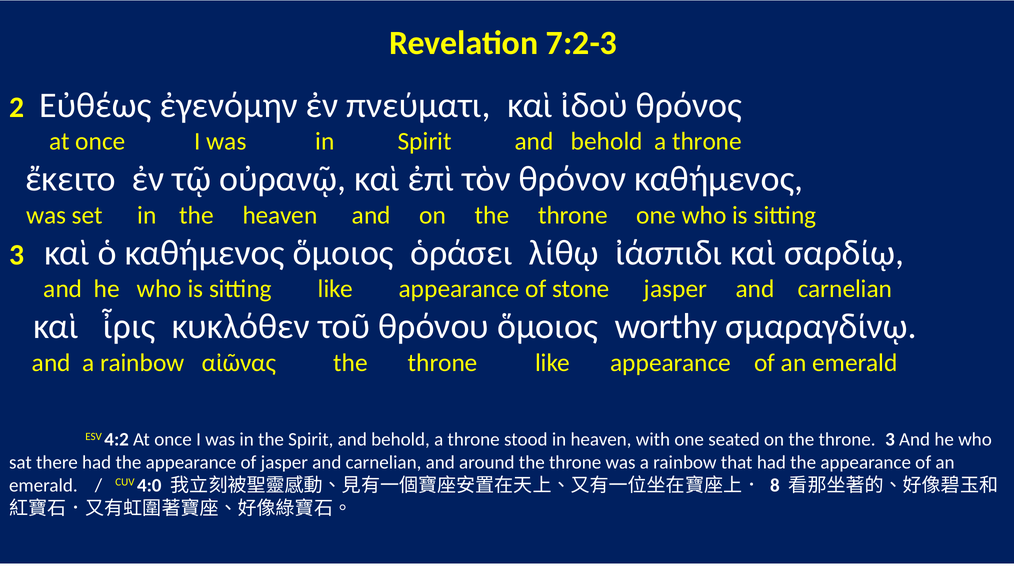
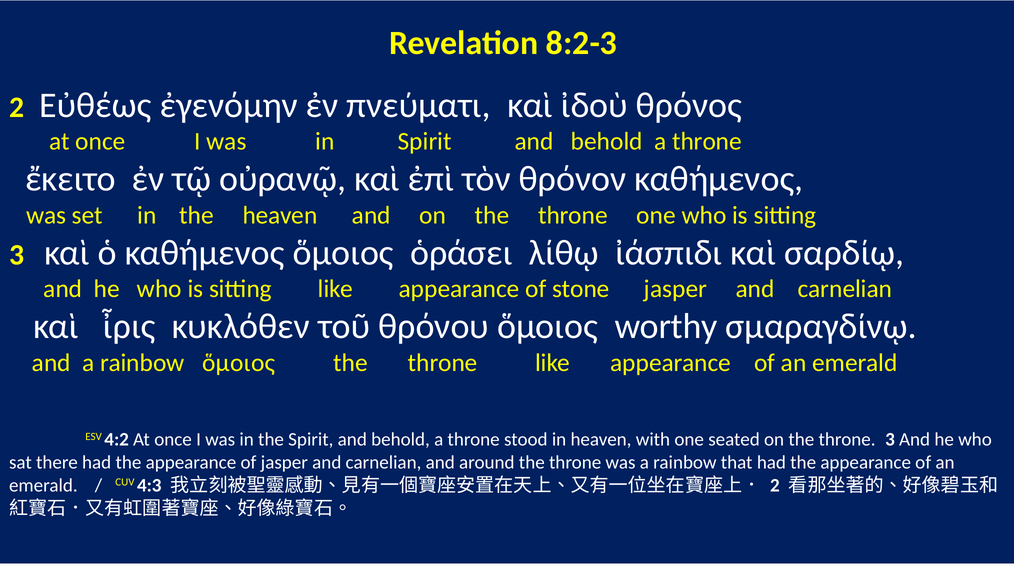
7:2-3: 7:2-3 -> 8:2-3
rainbow αἰῶνας: αἰῶνας -> ὅμοιος
4:0: 4:0 -> 4:3
8 at (775, 485): 8 -> 2
